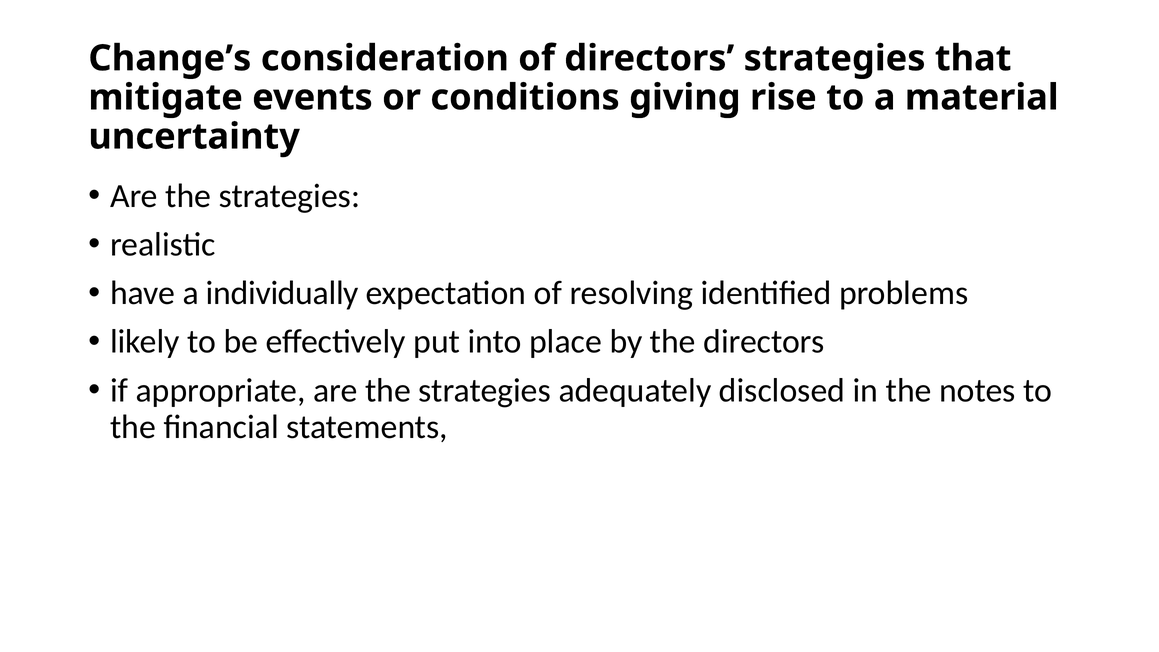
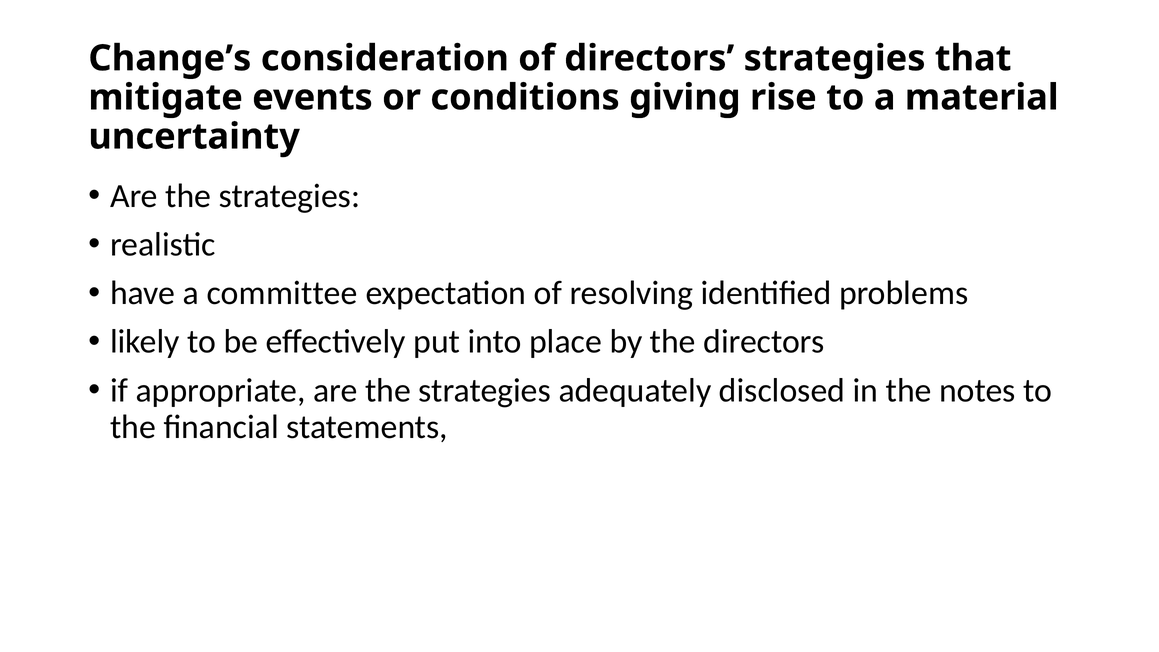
individually: individually -> committee
